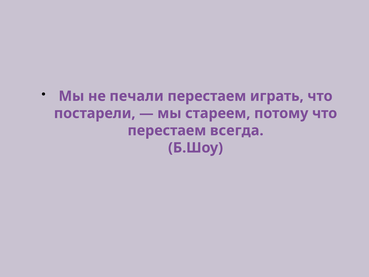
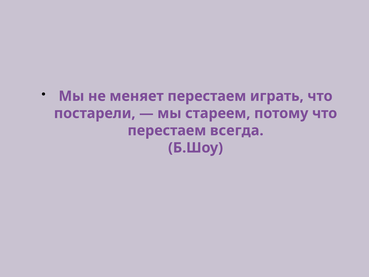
печали: печали -> меняет
